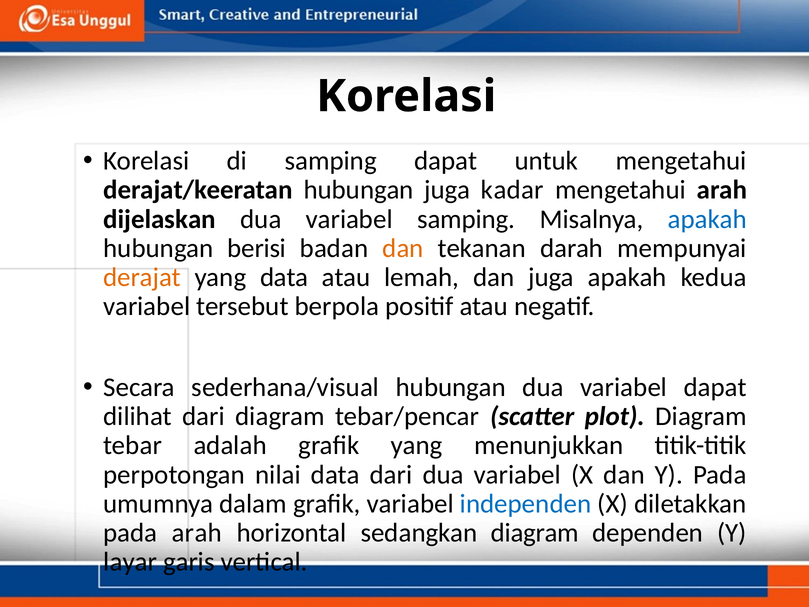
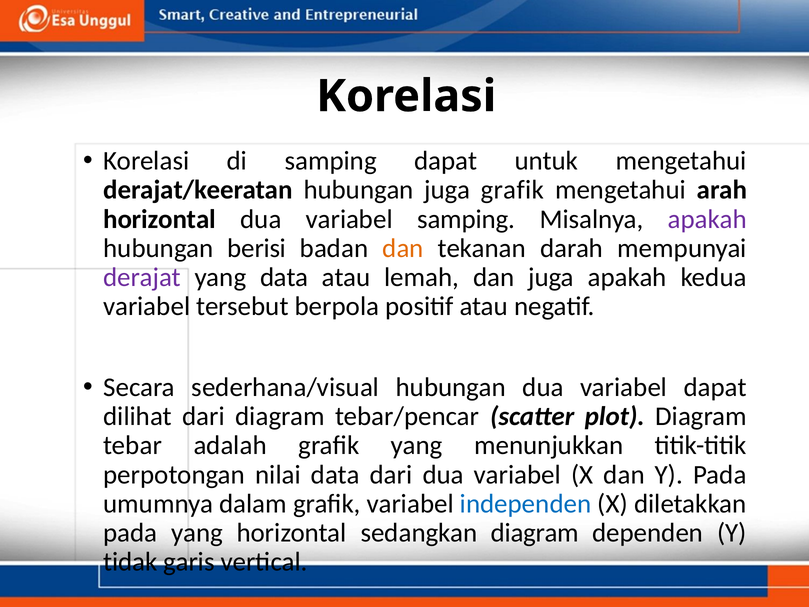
juga kadar: kadar -> grafik
dijelaskan at (160, 219): dijelaskan -> horizontal
apakah at (707, 219) colour: blue -> purple
derajat colour: orange -> purple
pada arah: arah -> yang
layar: layar -> tidak
